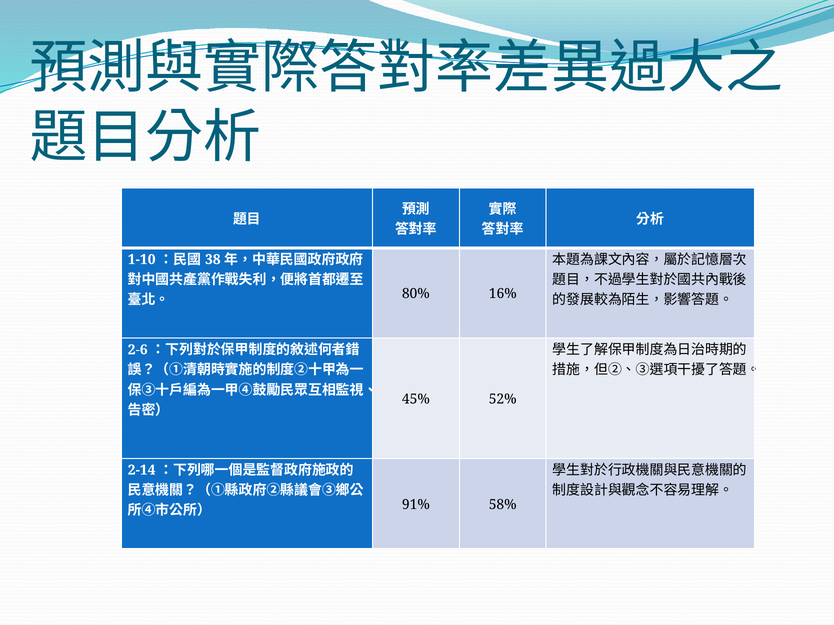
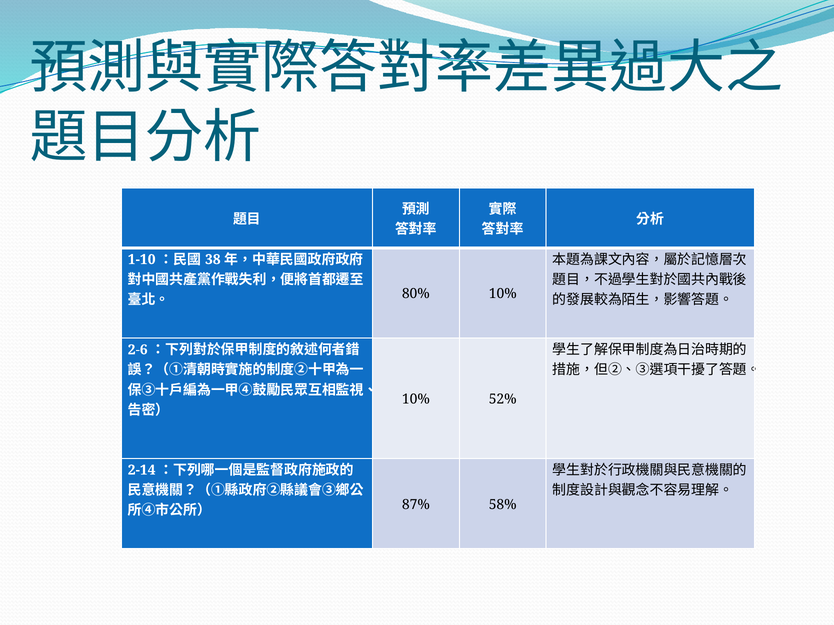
80% 16%: 16% -> 10%
45% at (416, 399): 45% -> 10%
91%: 91% -> 87%
